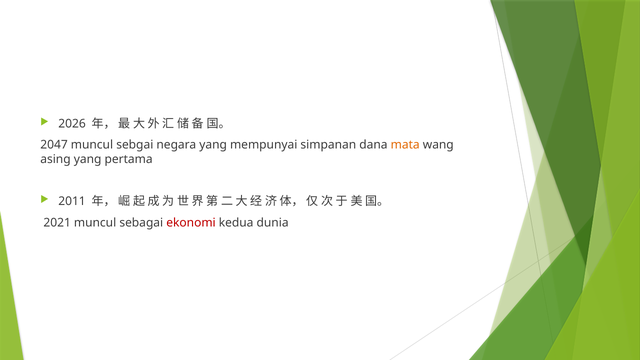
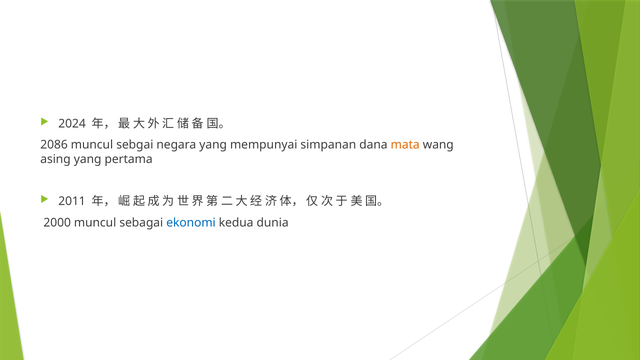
2026: 2026 -> 2024
2047: 2047 -> 2086
2021: 2021 -> 2000
ekonomi colour: red -> blue
